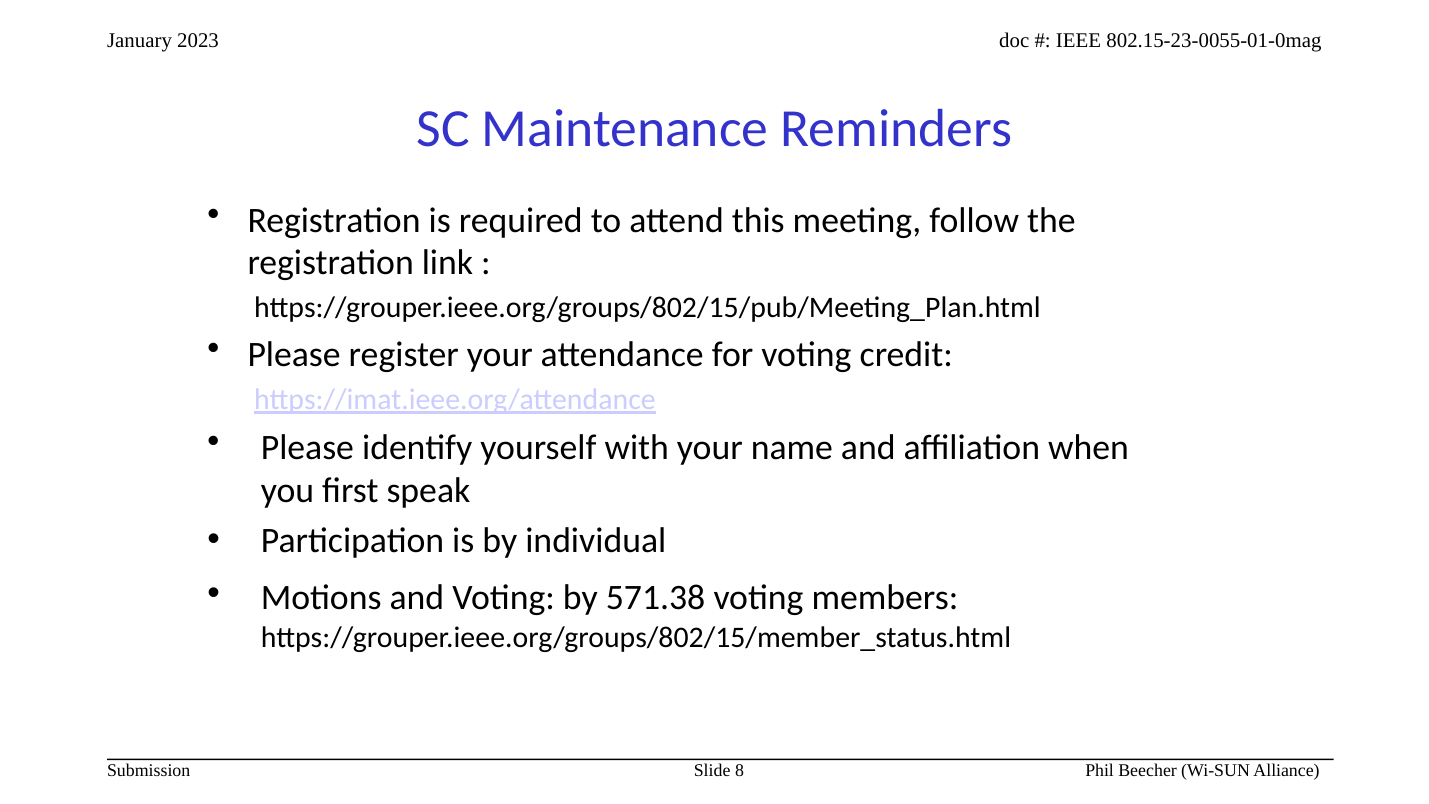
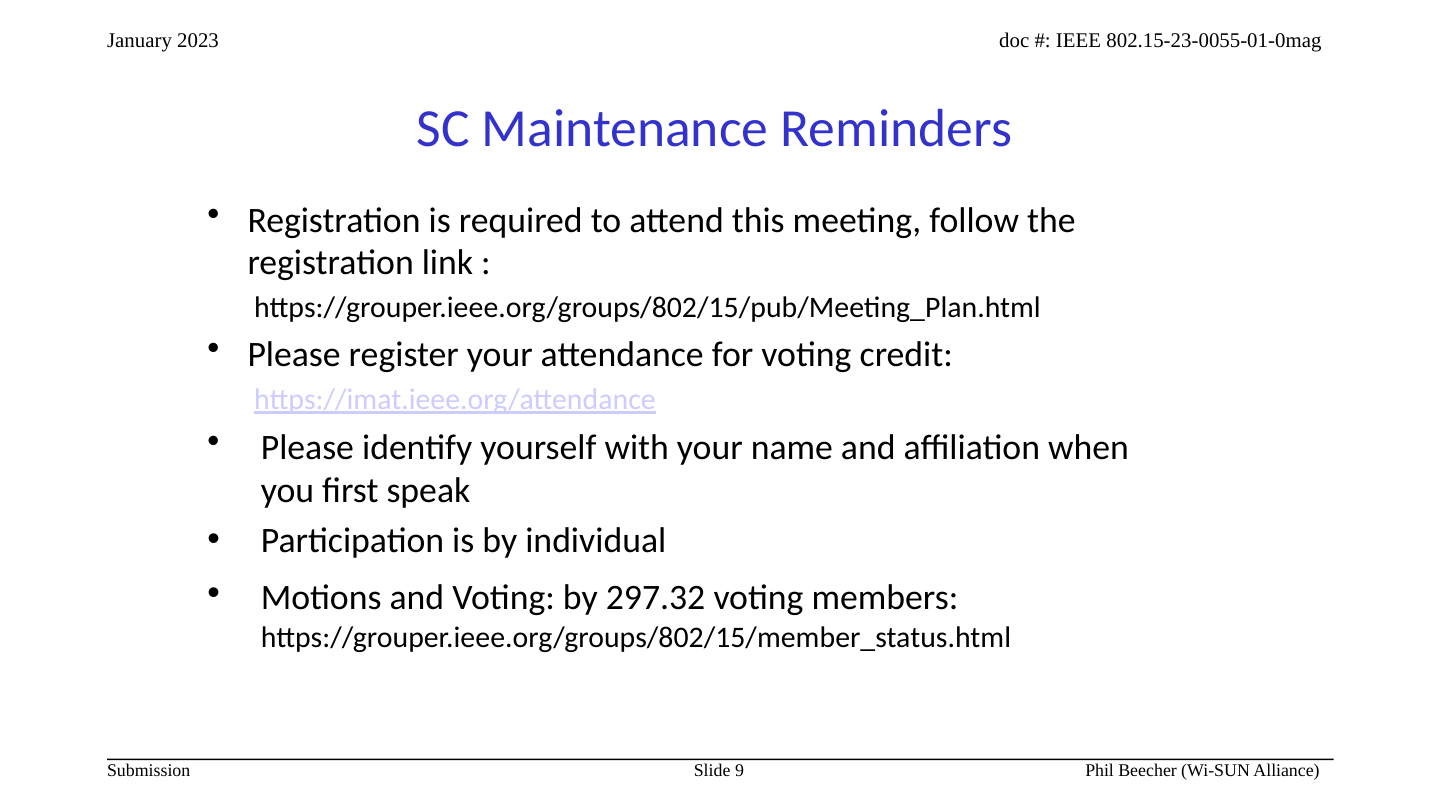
571.38: 571.38 -> 297.32
8: 8 -> 9
